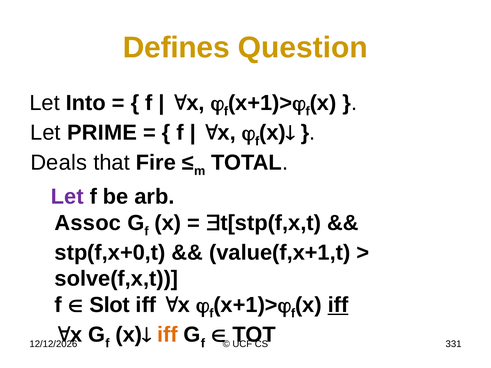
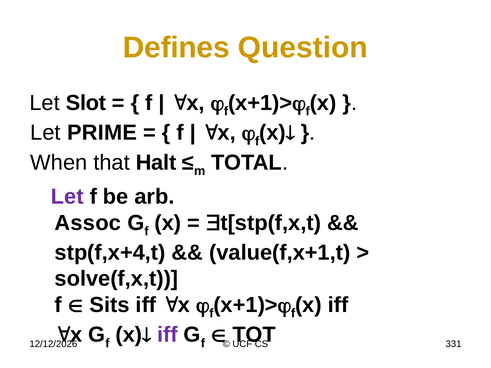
Into: Into -> Slot
Deals: Deals -> When
Fire: Fire -> Halt
stp(f,x+0,t: stp(f,x+0,t -> stp(f,x+4,t
Slot: Slot -> Sits
iff at (338, 305) underline: present -> none
iff at (167, 335) colour: orange -> purple
